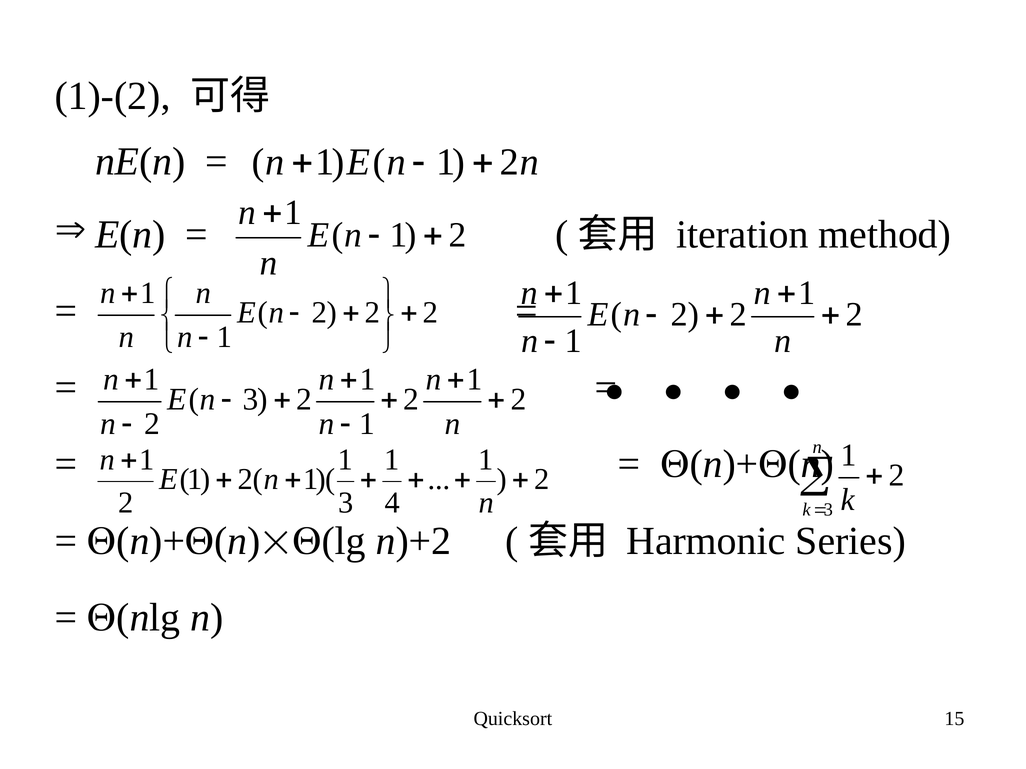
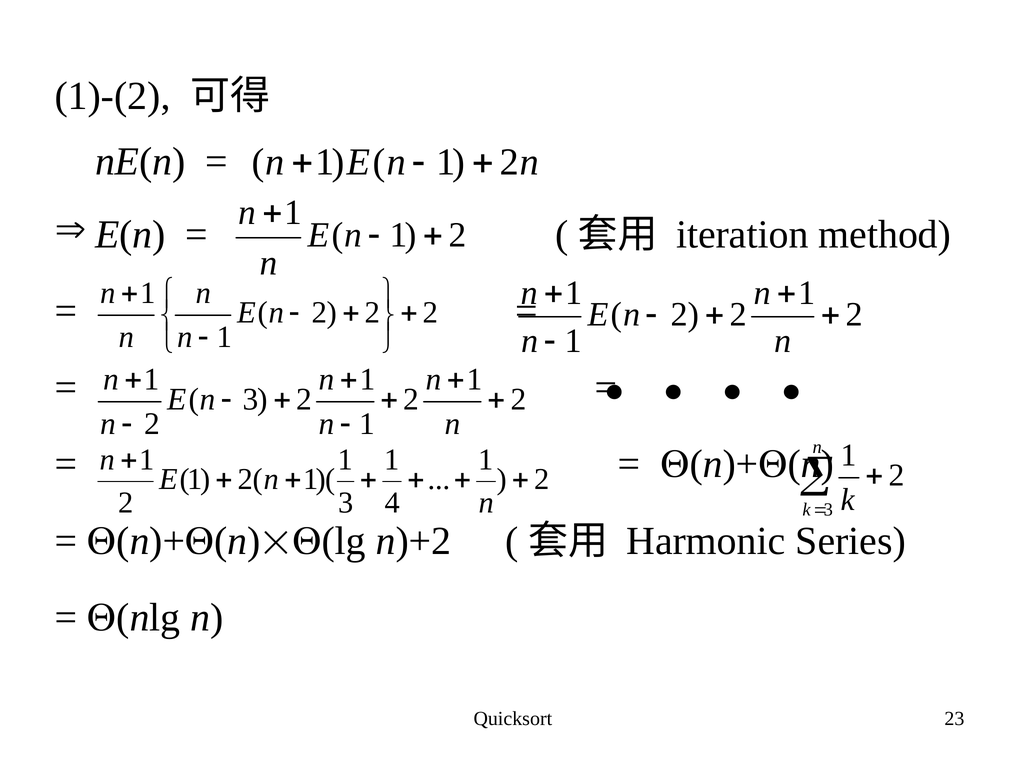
15: 15 -> 23
